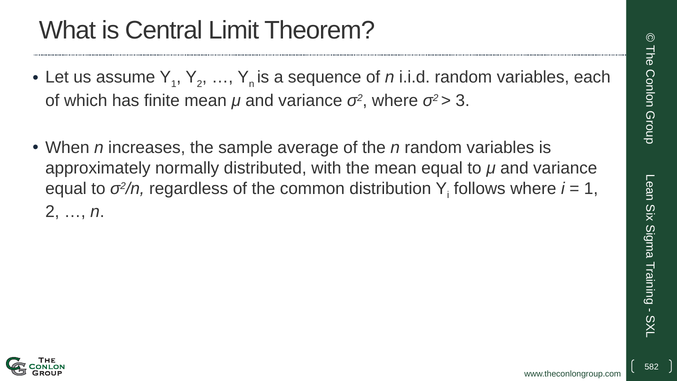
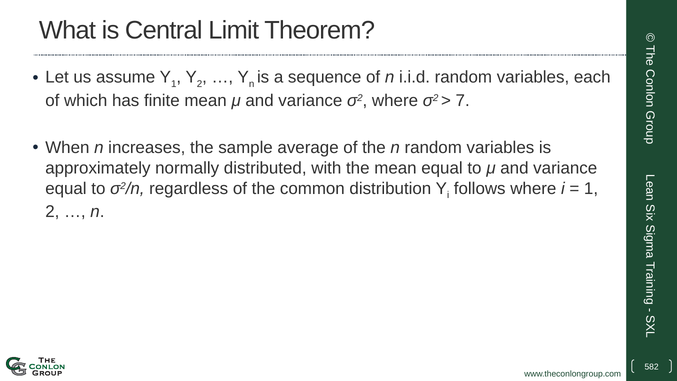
3: 3 -> 7
